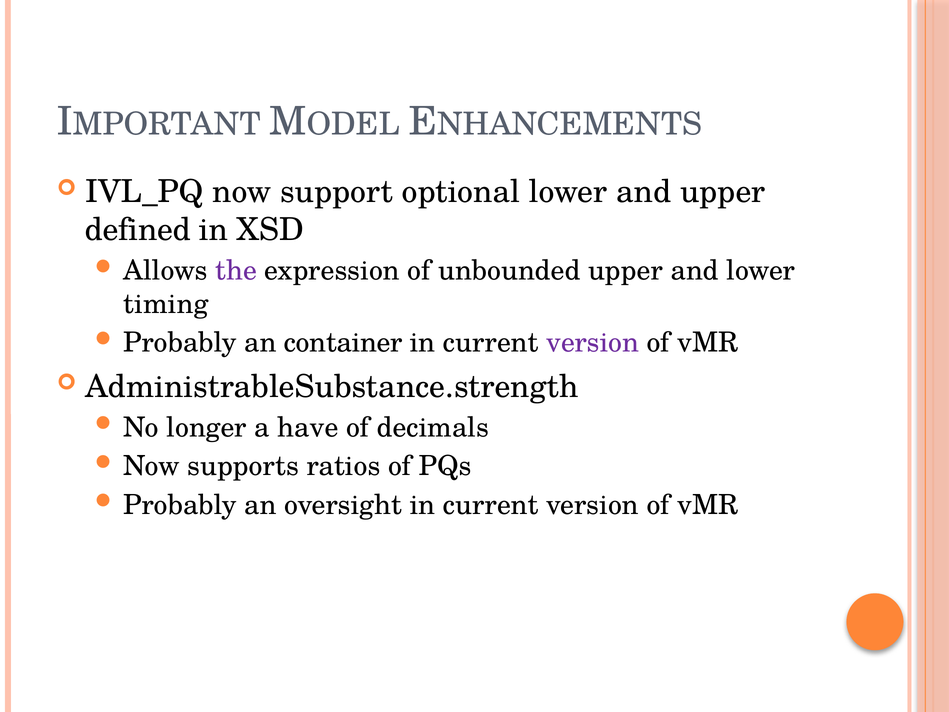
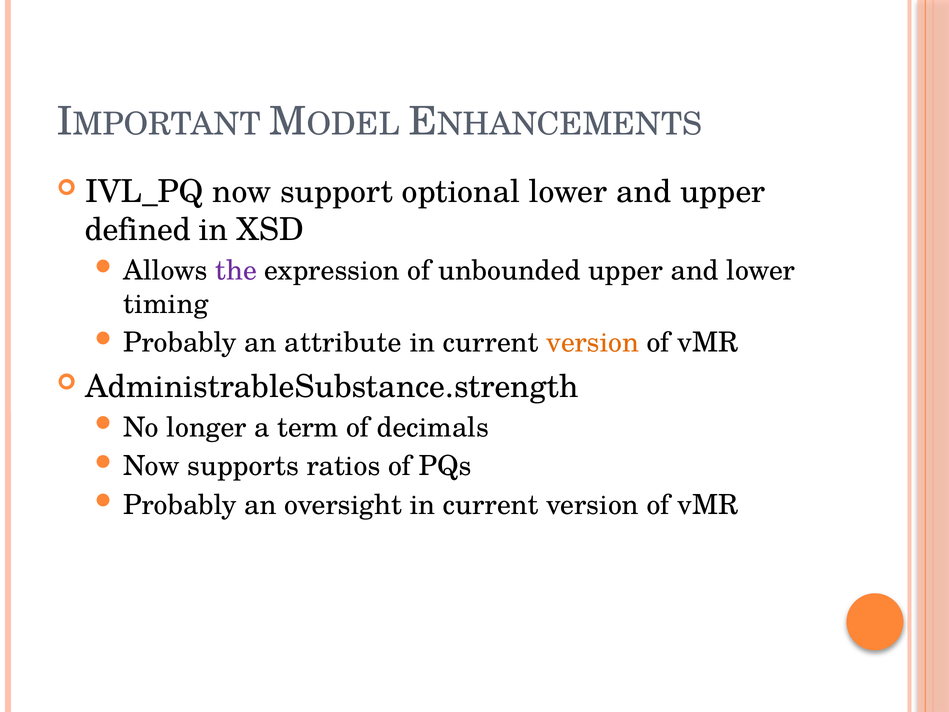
container: container -> attribute
version at (593, 343) colour: purple -> orange
have: have -> term
